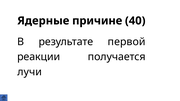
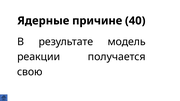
первой: первой -> модель
лучи: лучи -> свою
